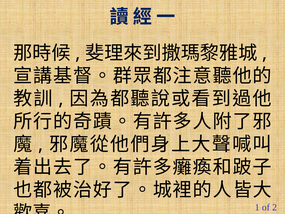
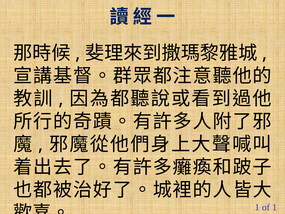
of 2: 2 -> 1
